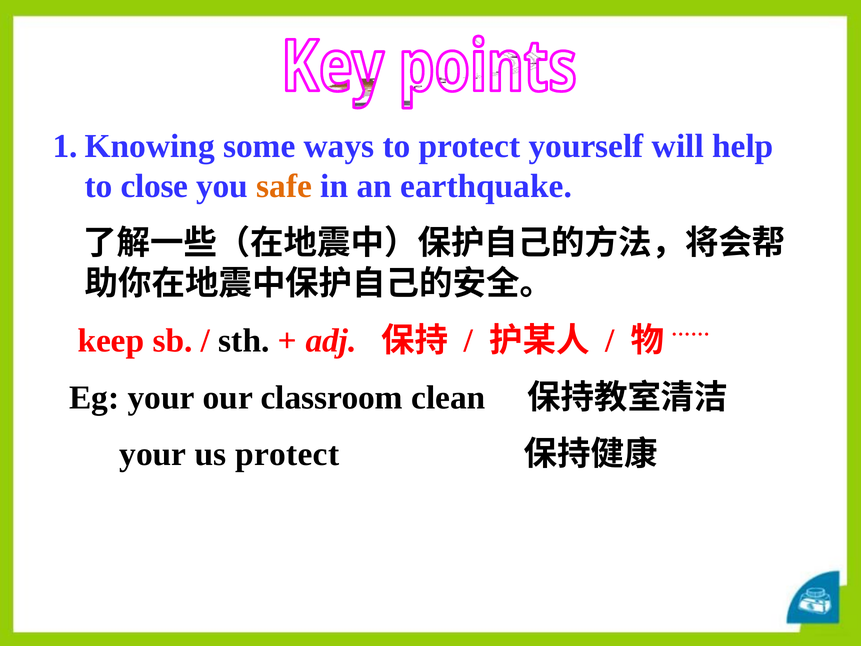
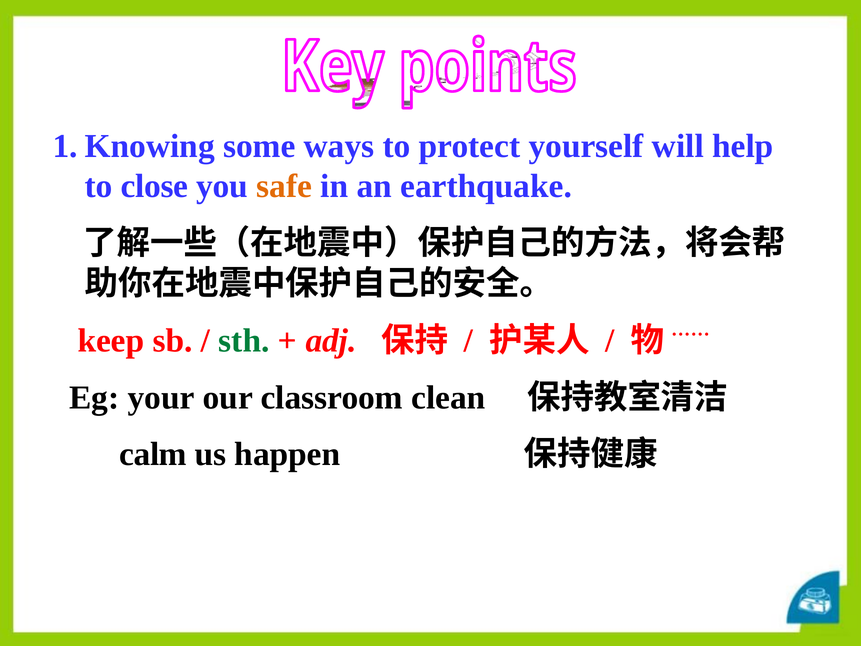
sth colour: black -> green
your at (153, 454): your -> calm
us protect: protect -> happen
